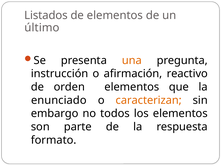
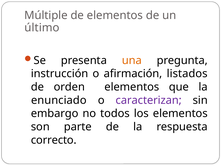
Listados: Listados -> Múltiple
reactivo: reactivo -> listados
caracterizan colour: orange -> purple
formato: formato -> correcto
